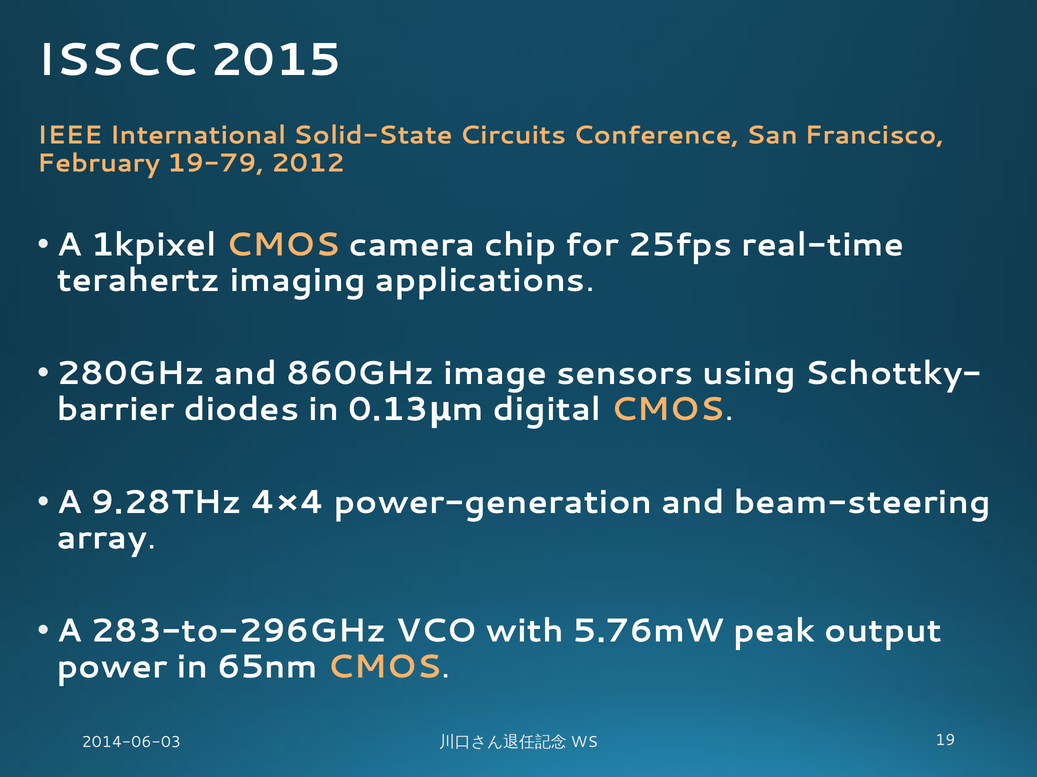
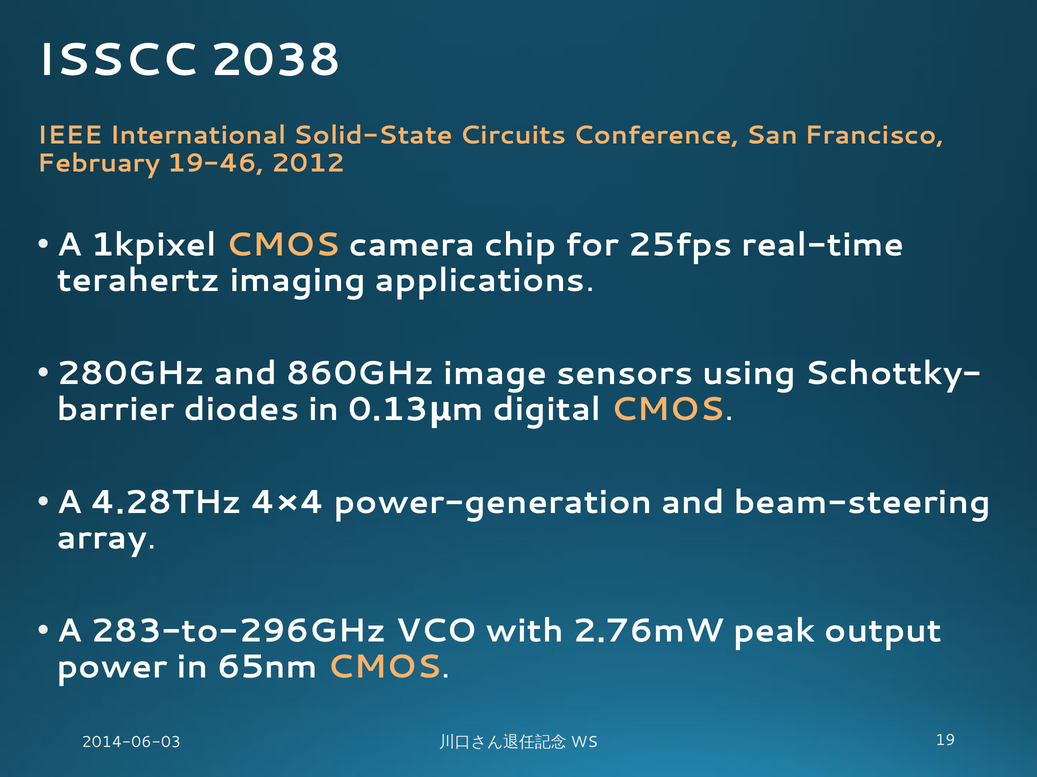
2015: 2015 -> 2038
19-79: 19-79 -> 19-46
9.28THz: 9.28THz -> 4.28THz
5.76mW: 5.76mW -> 2.76mW
